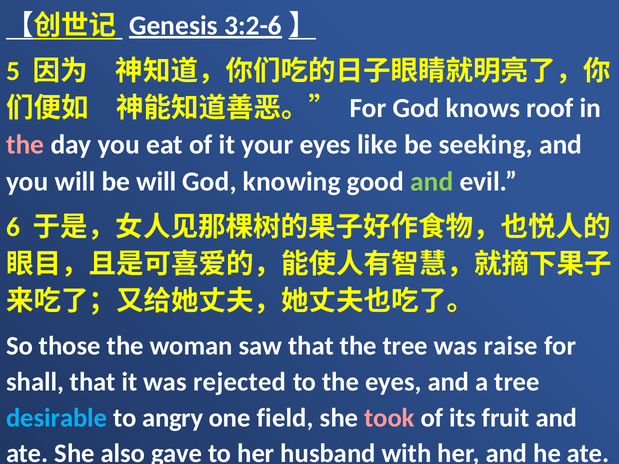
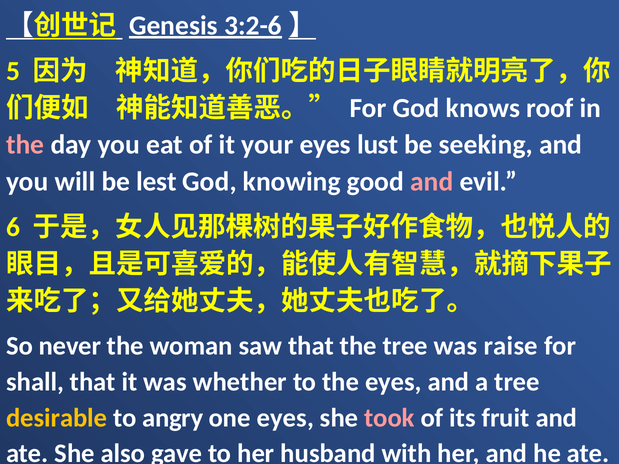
like: like -> lust
be will: will -> lest
and at (432, 182) colour: light green -> pink
those: those -> never
rejected: rejected -> whether
desirable colour: light blue -> yellow
one field: field -> eyes
